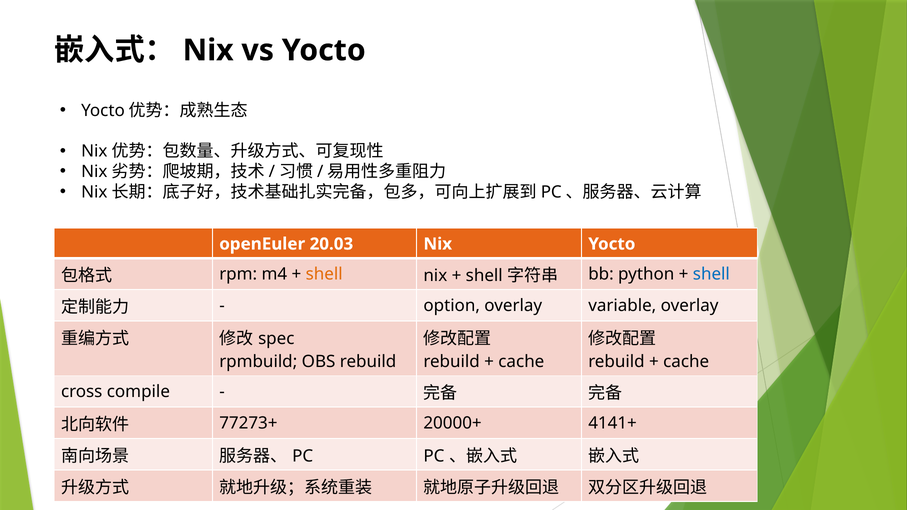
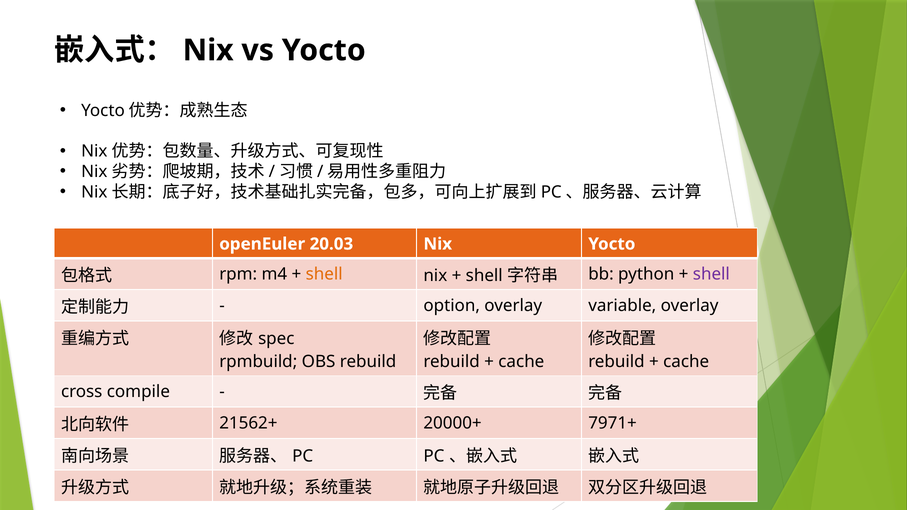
shell at (711, 274) colour: blue -> purple
77273+: 77273+ -> 21562+
4141+: 4141+ -> 7971+
